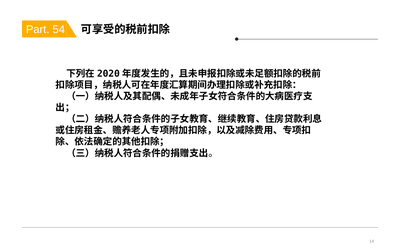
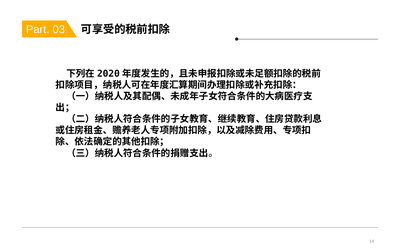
54: 54 -> 03
